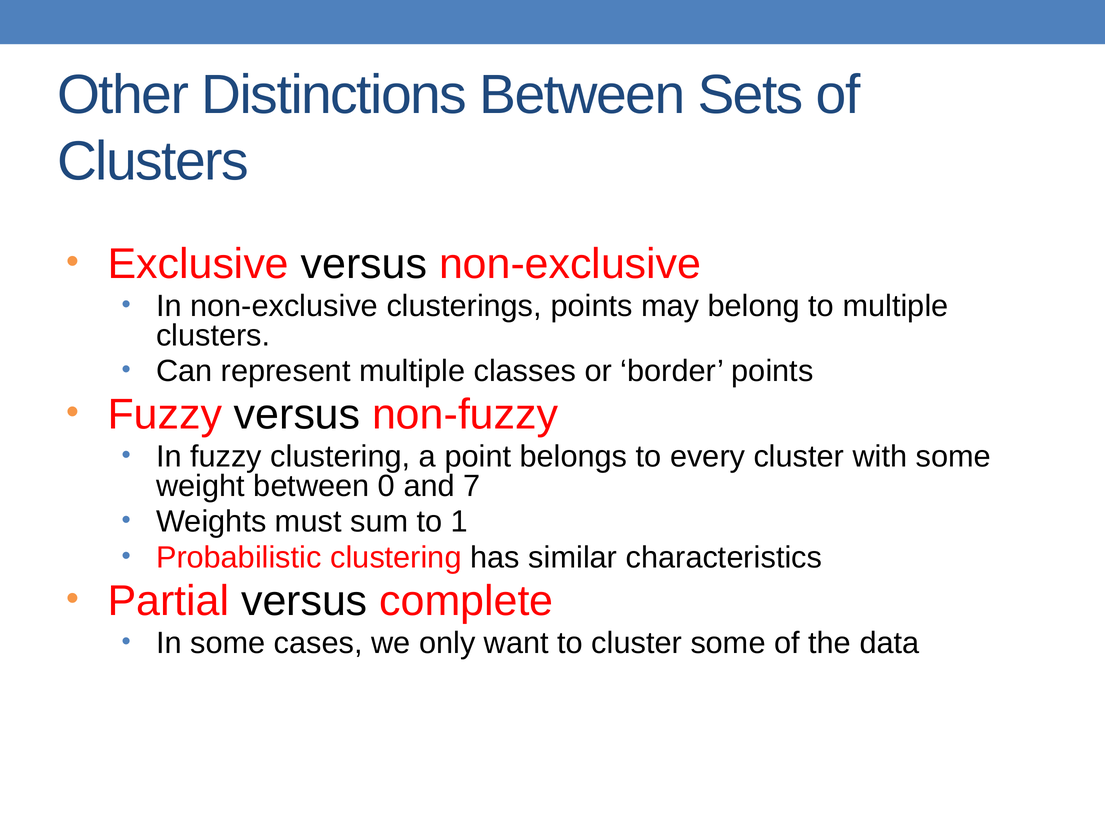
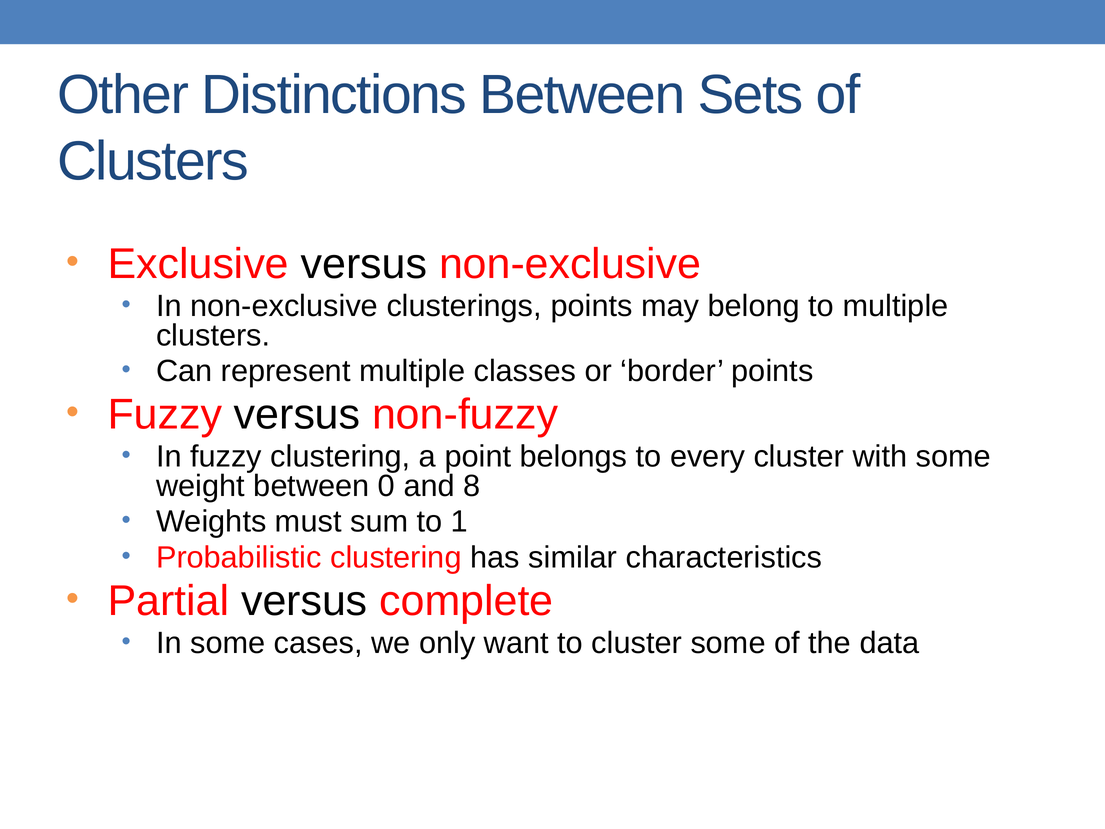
7: 7 -> 8
